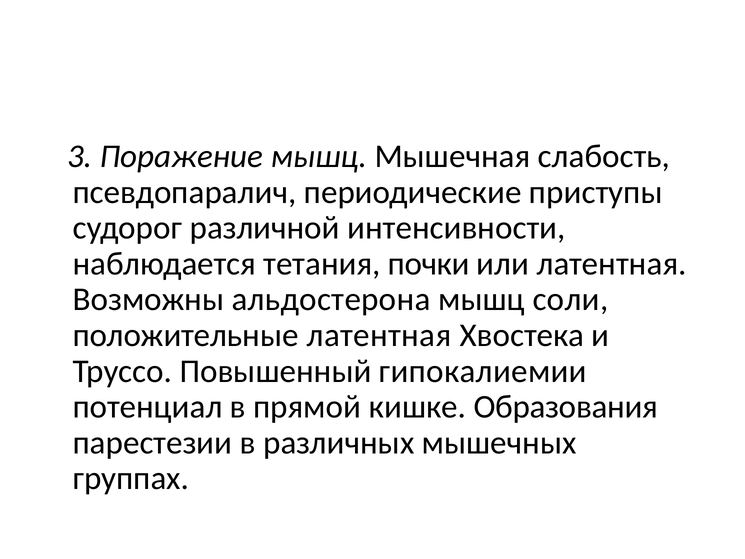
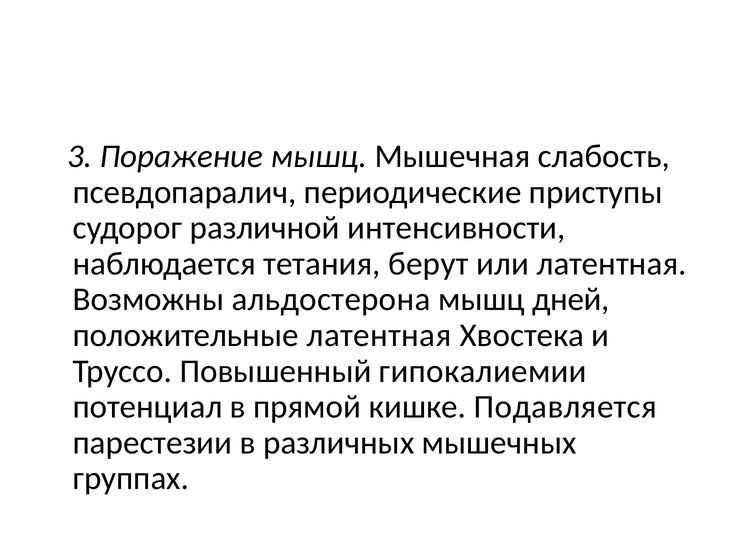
почки: почки -> берут
соли: соли -> дней
Образования: Образования -> Подавляется
